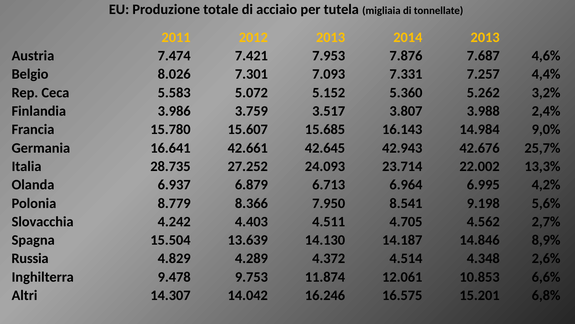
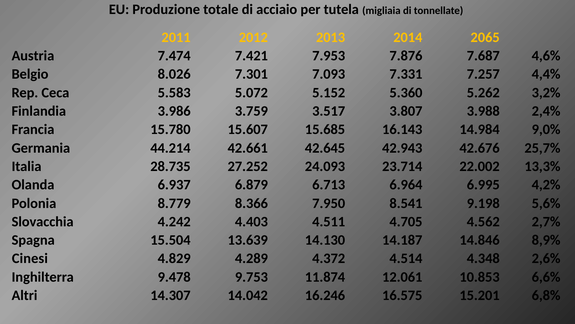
2014 2013: 2013 -> 2065
16.641: 16.641 -> 44.214
Russia: Russia -> Cinesi
